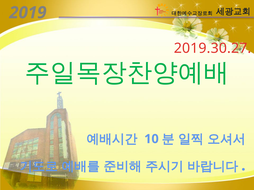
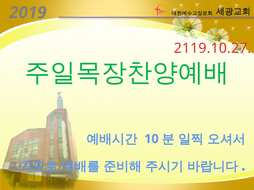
2019.30.27: 2019.30.27 -> 2119.10.27
